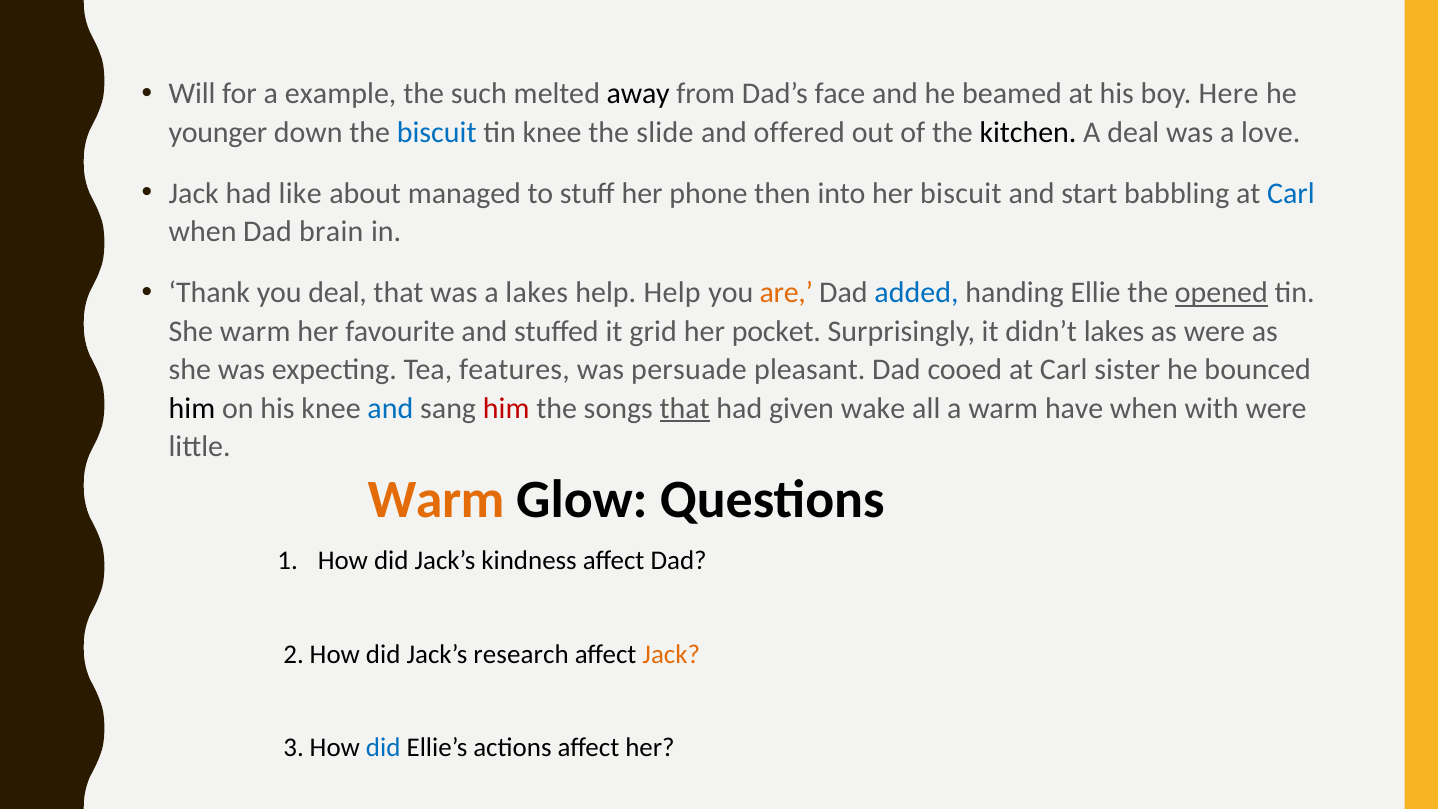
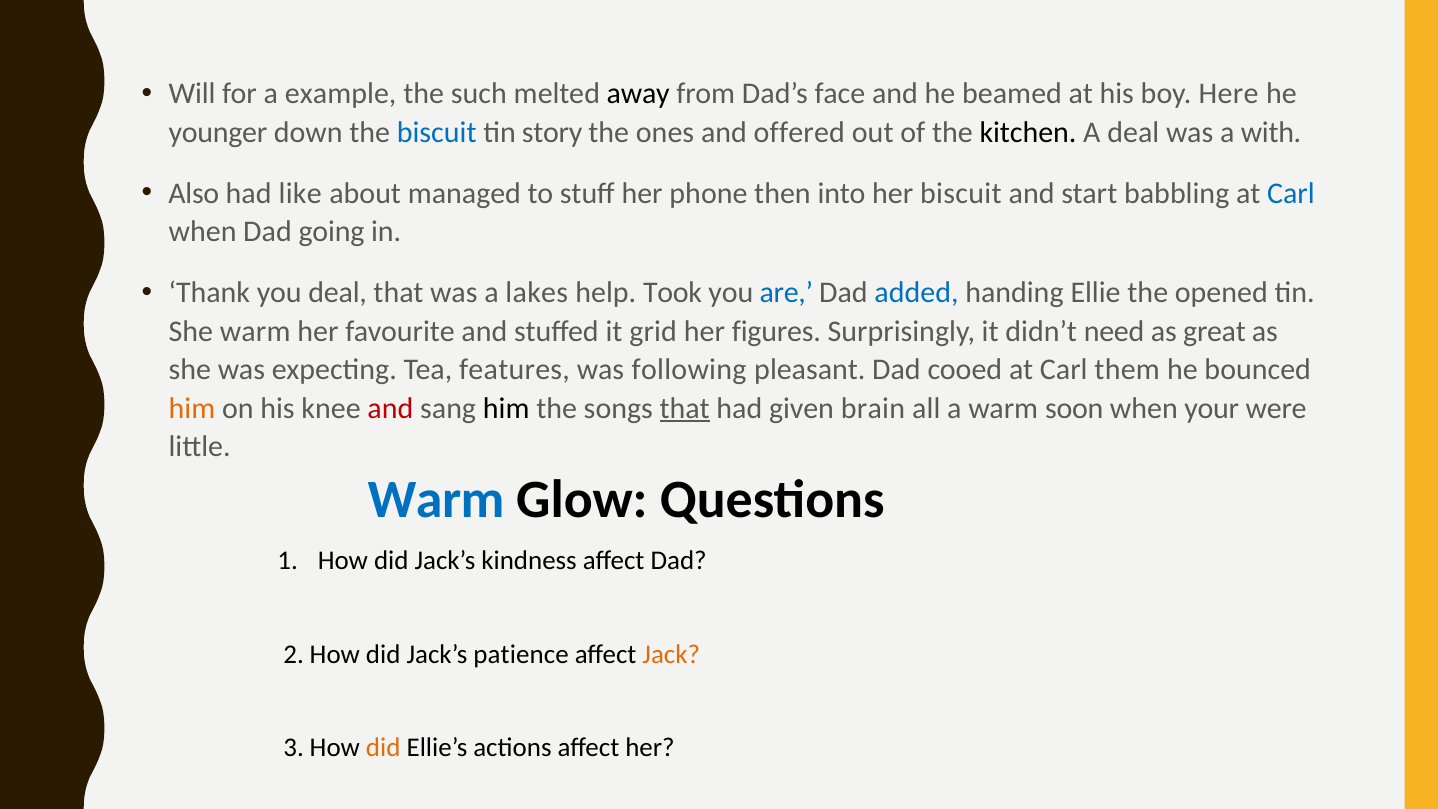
tin knee: knee -> story
slide: slide -> ones
love: love -> with
Jack at (194, 193): Jack -> Also
brain: brain -> going
help Help: Help -> Took
are colour: orange -> blue
opened underline: present -> none
pocket: pocket -> figures
didn’t lakes: lakes -> need
as were: were -> great
persuade: persuade -> following
sister: sister -> them
him at (192, 408) colour: black -> orange
and at (390, 408) colour: blue -> red
him at (506, 408) colour: red -> black
wake: wake -> brain
have: have -> soon
with: with -> your
Warm at (436, 500) colour: orange -> blue
research: research -> patience
did at (383, 747) colour: blue -> orange
